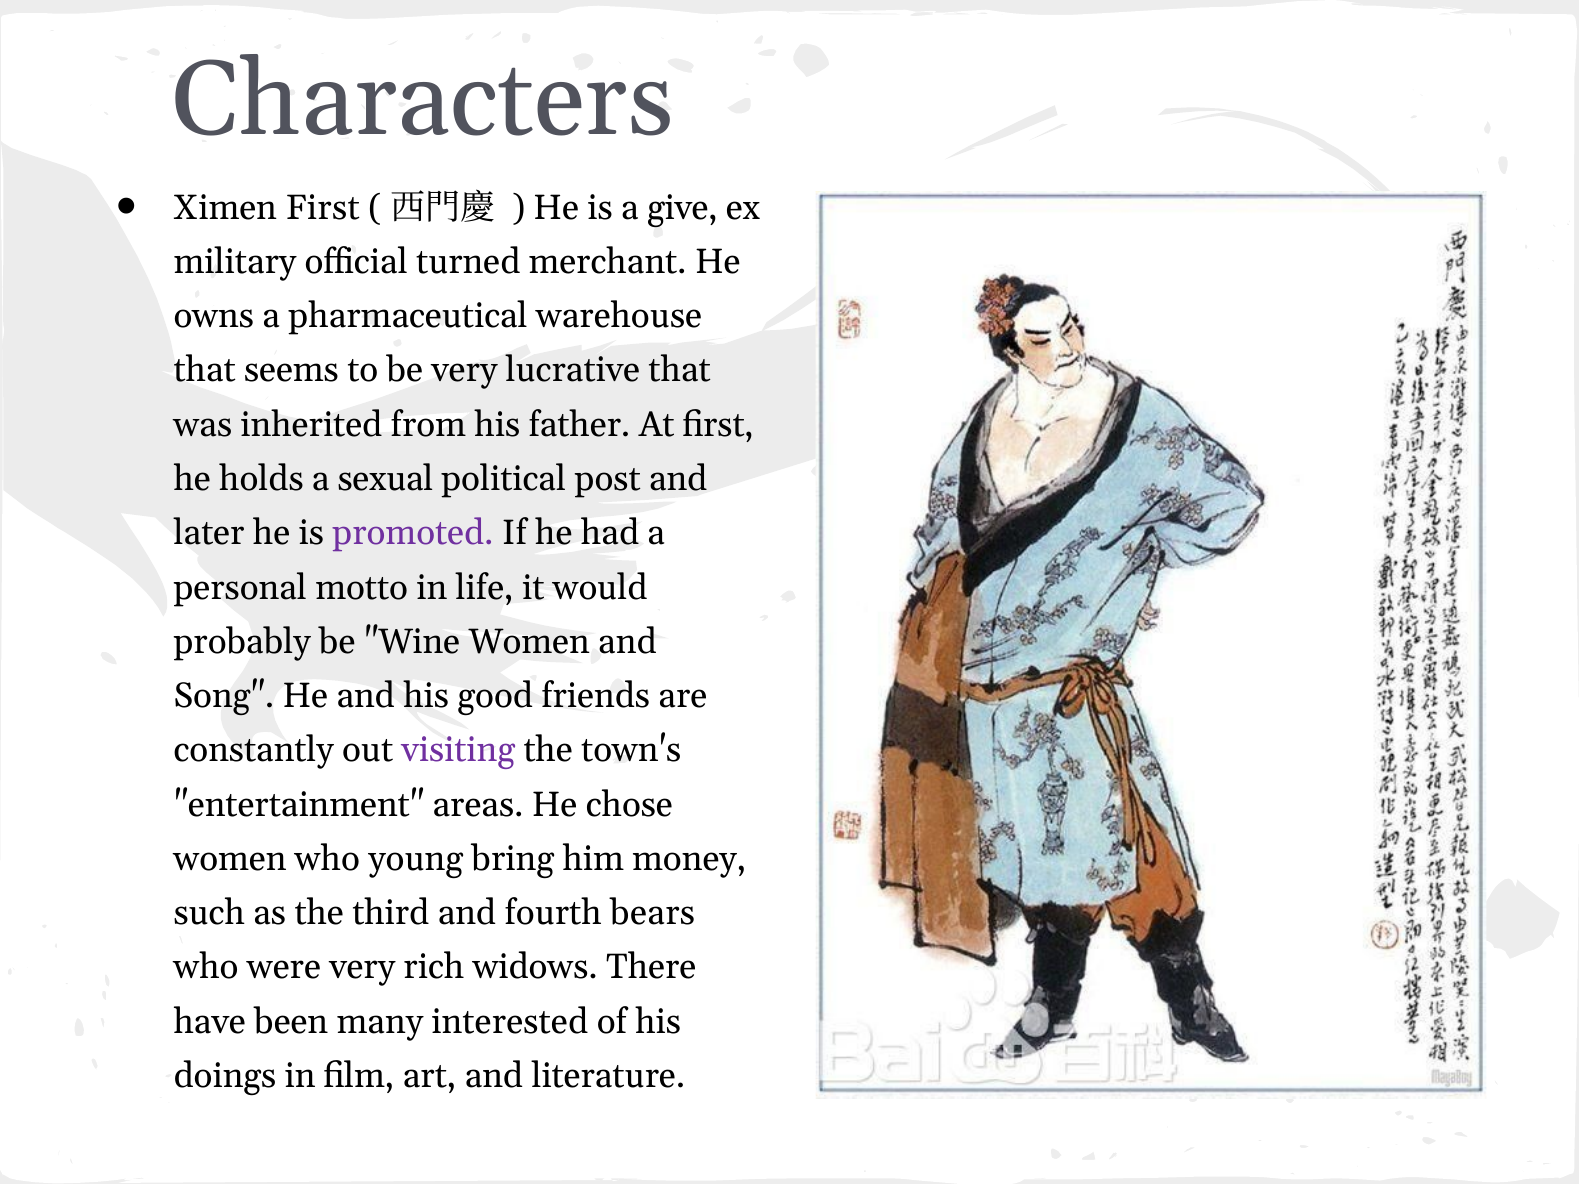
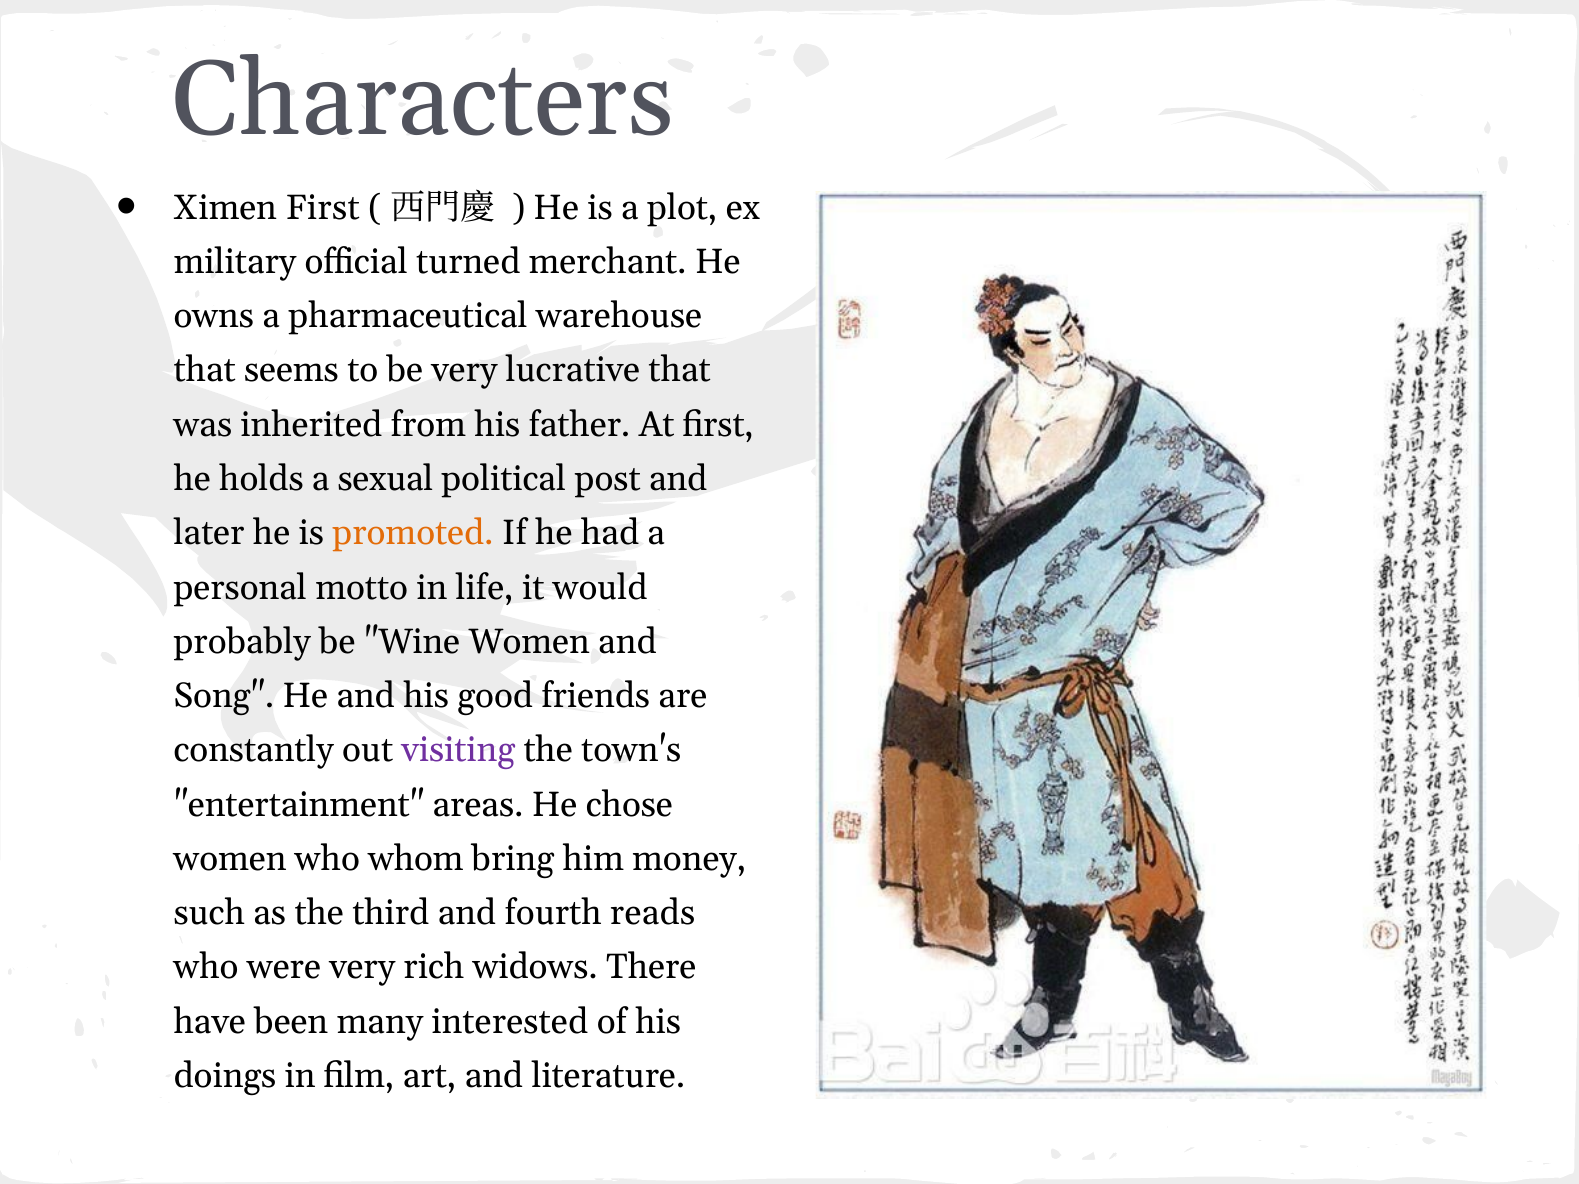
give: give -> plot
promoted colour: purple -> orange
young: young -> whom
bears: bears -> reads
